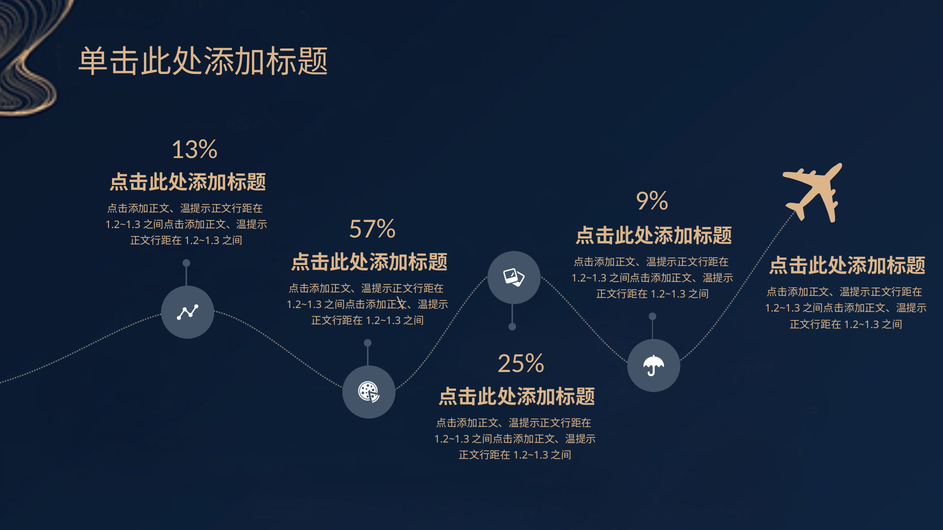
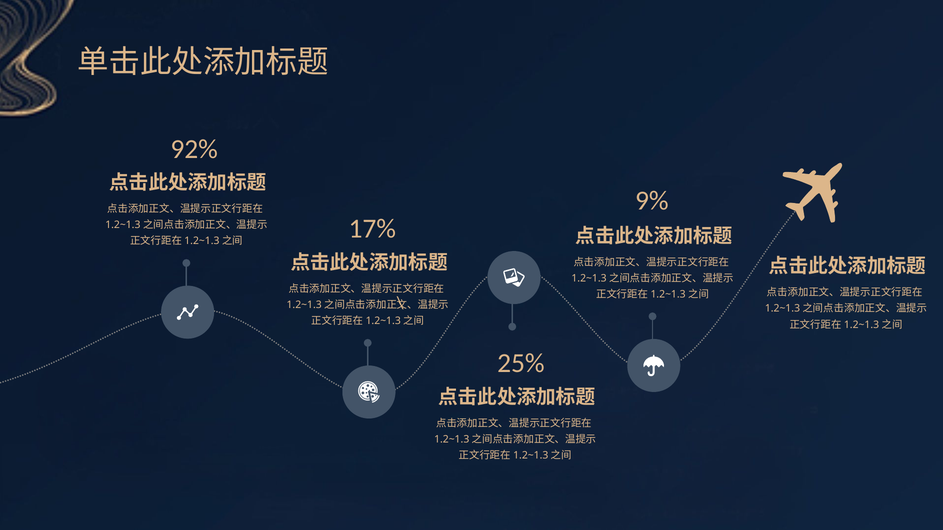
13%: 13% -> 92%
57%: 57% -> 17%
